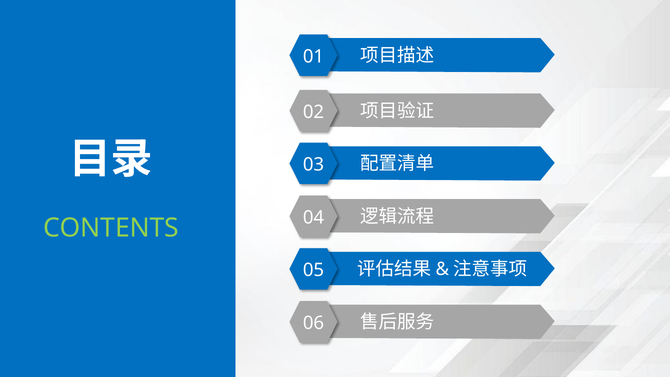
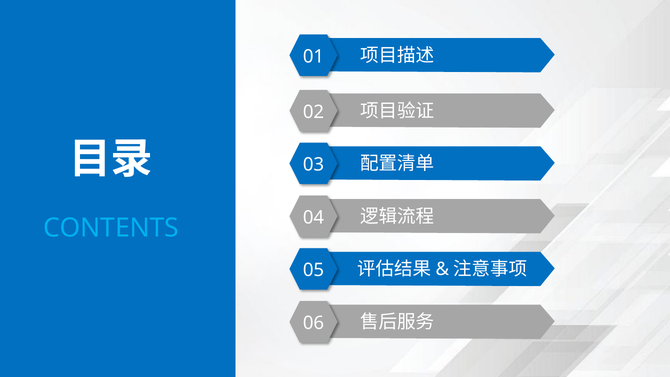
CONTENTS colour: light green -> light blue
